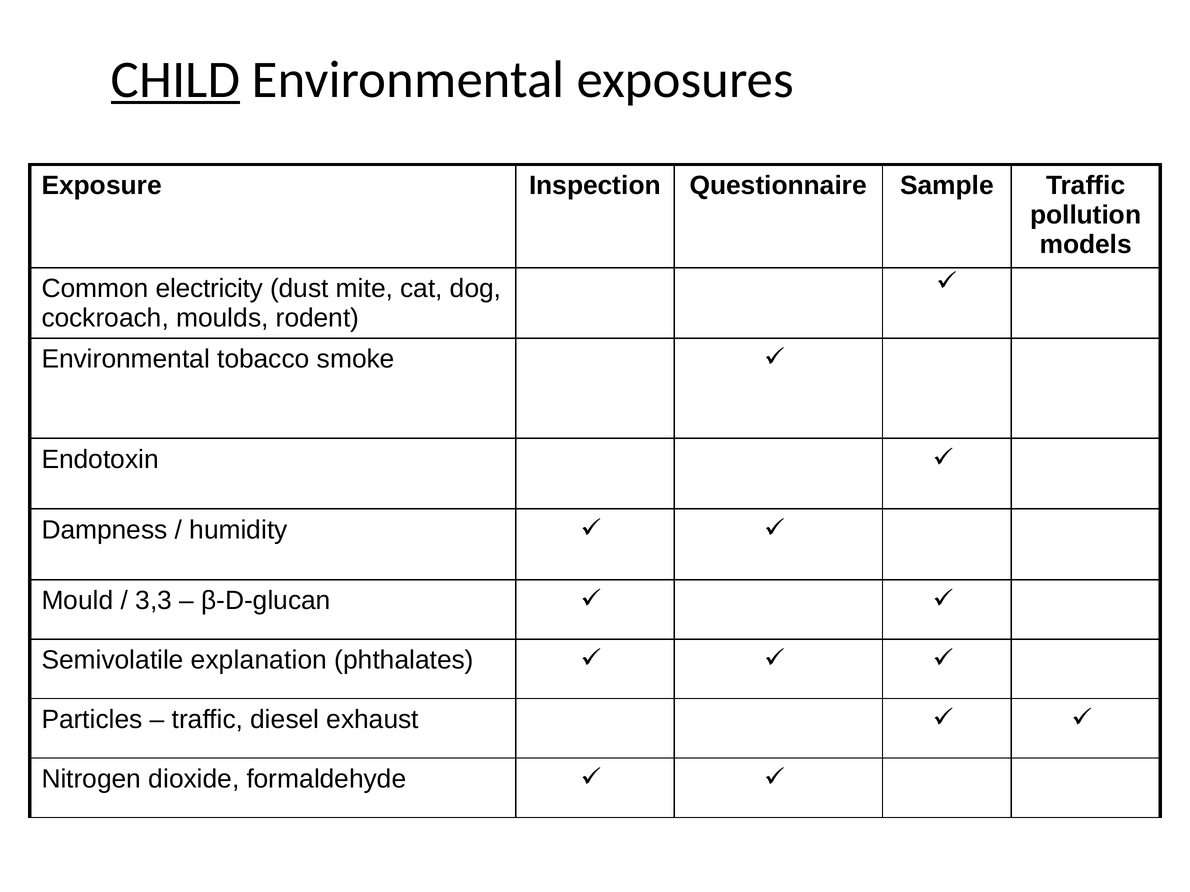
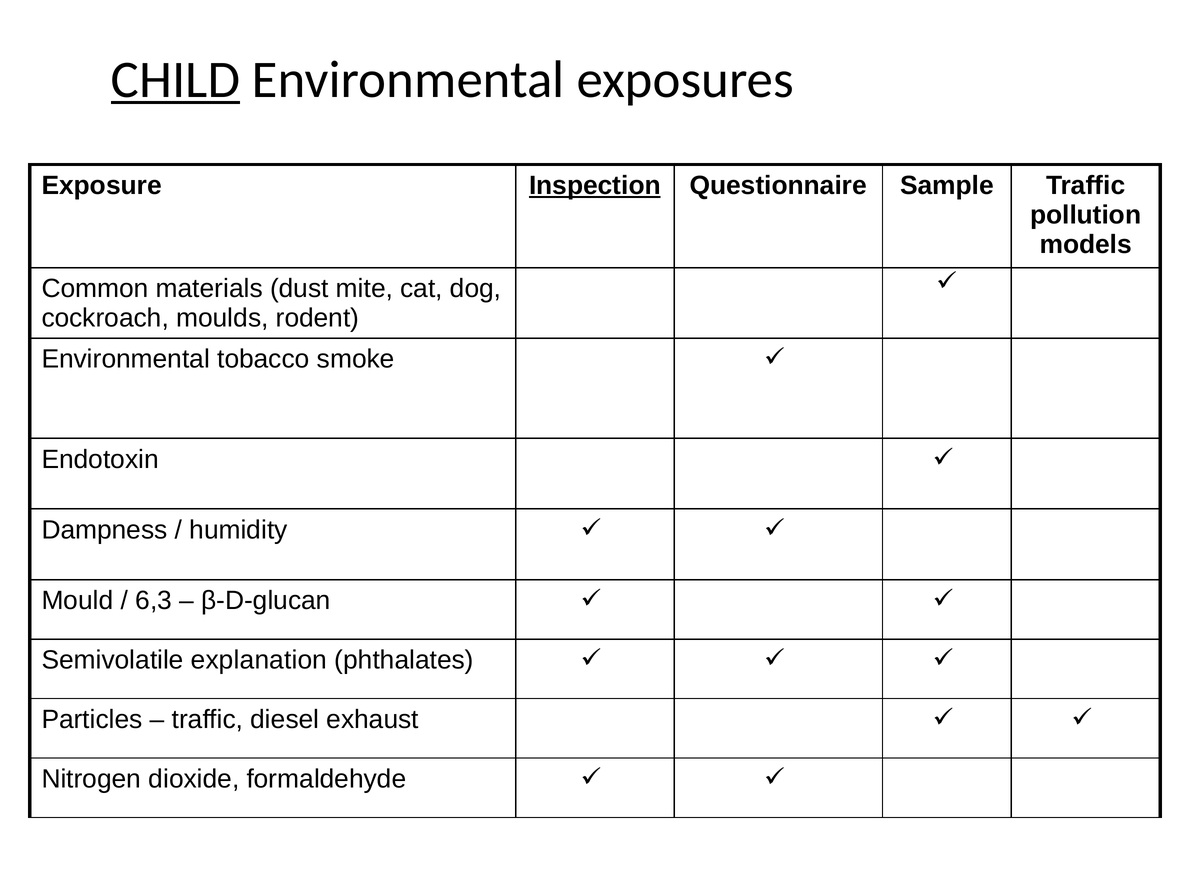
Inspection underline: none -> present
electricity: electricity -> materials
3,3: 3,3 -> 6,3
